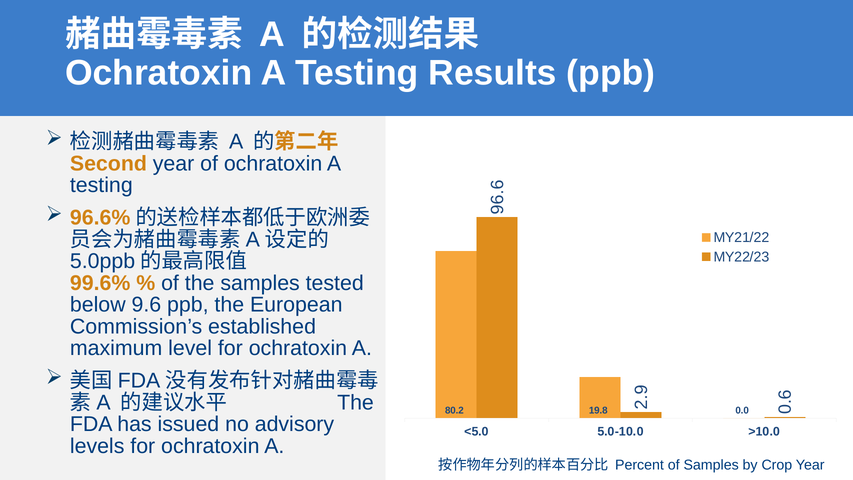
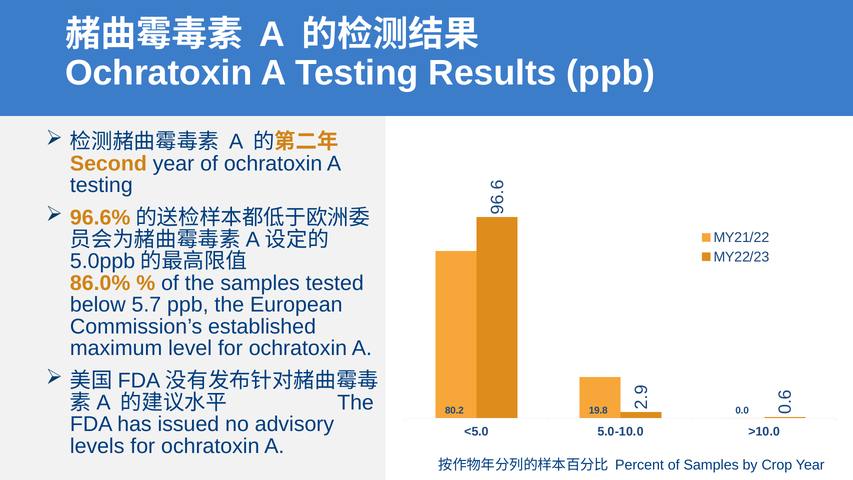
99.6%: 99.6% -> 86.0%
9.6: 9.6 -> 5.7
